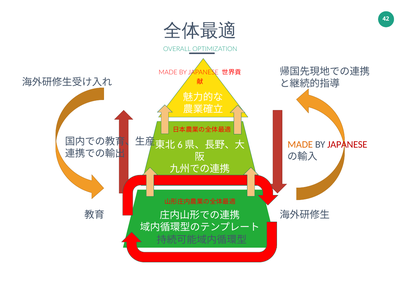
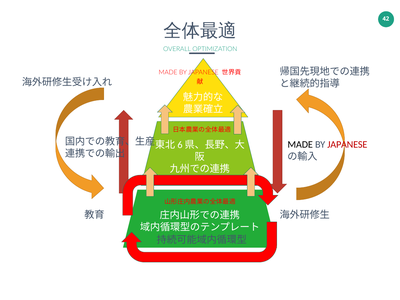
MADE at (300, 145) colour: orange -> black
